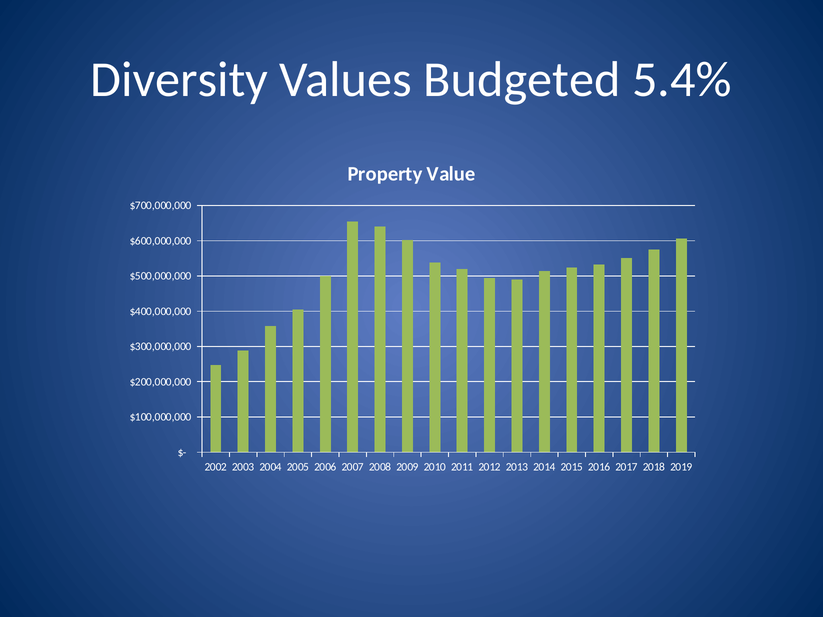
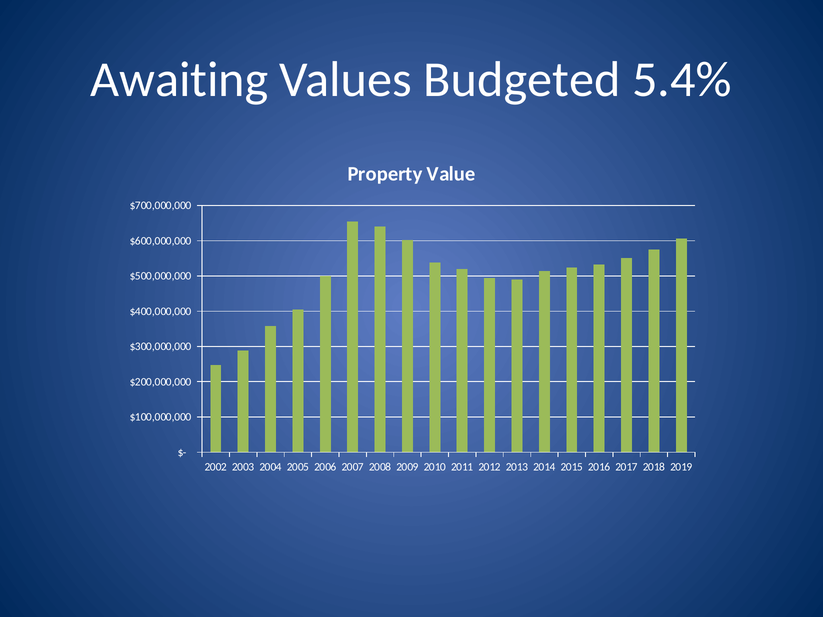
Diversity: Diversity -> Awaiting
